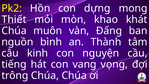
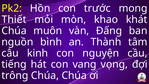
dựng: dựng -> trước
